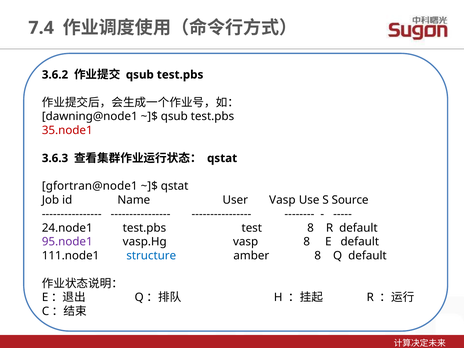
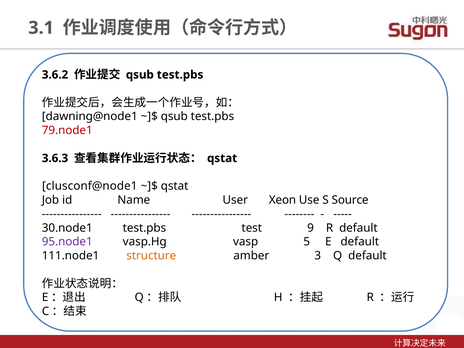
7.4: 7.4 -> 3.1
35.node1: 35.node1 -> 79.node1
gfortran@node1: gfortran@node1 -> clusconf@node1
User Vasp: Vasp -> Xeon
24.node1: 24.node1 -> 30.node1
test 8: 8 -> 9
vasp 8: 8 -> 5
structure colour: blue -> orange
amber 8: 8 -> 3
